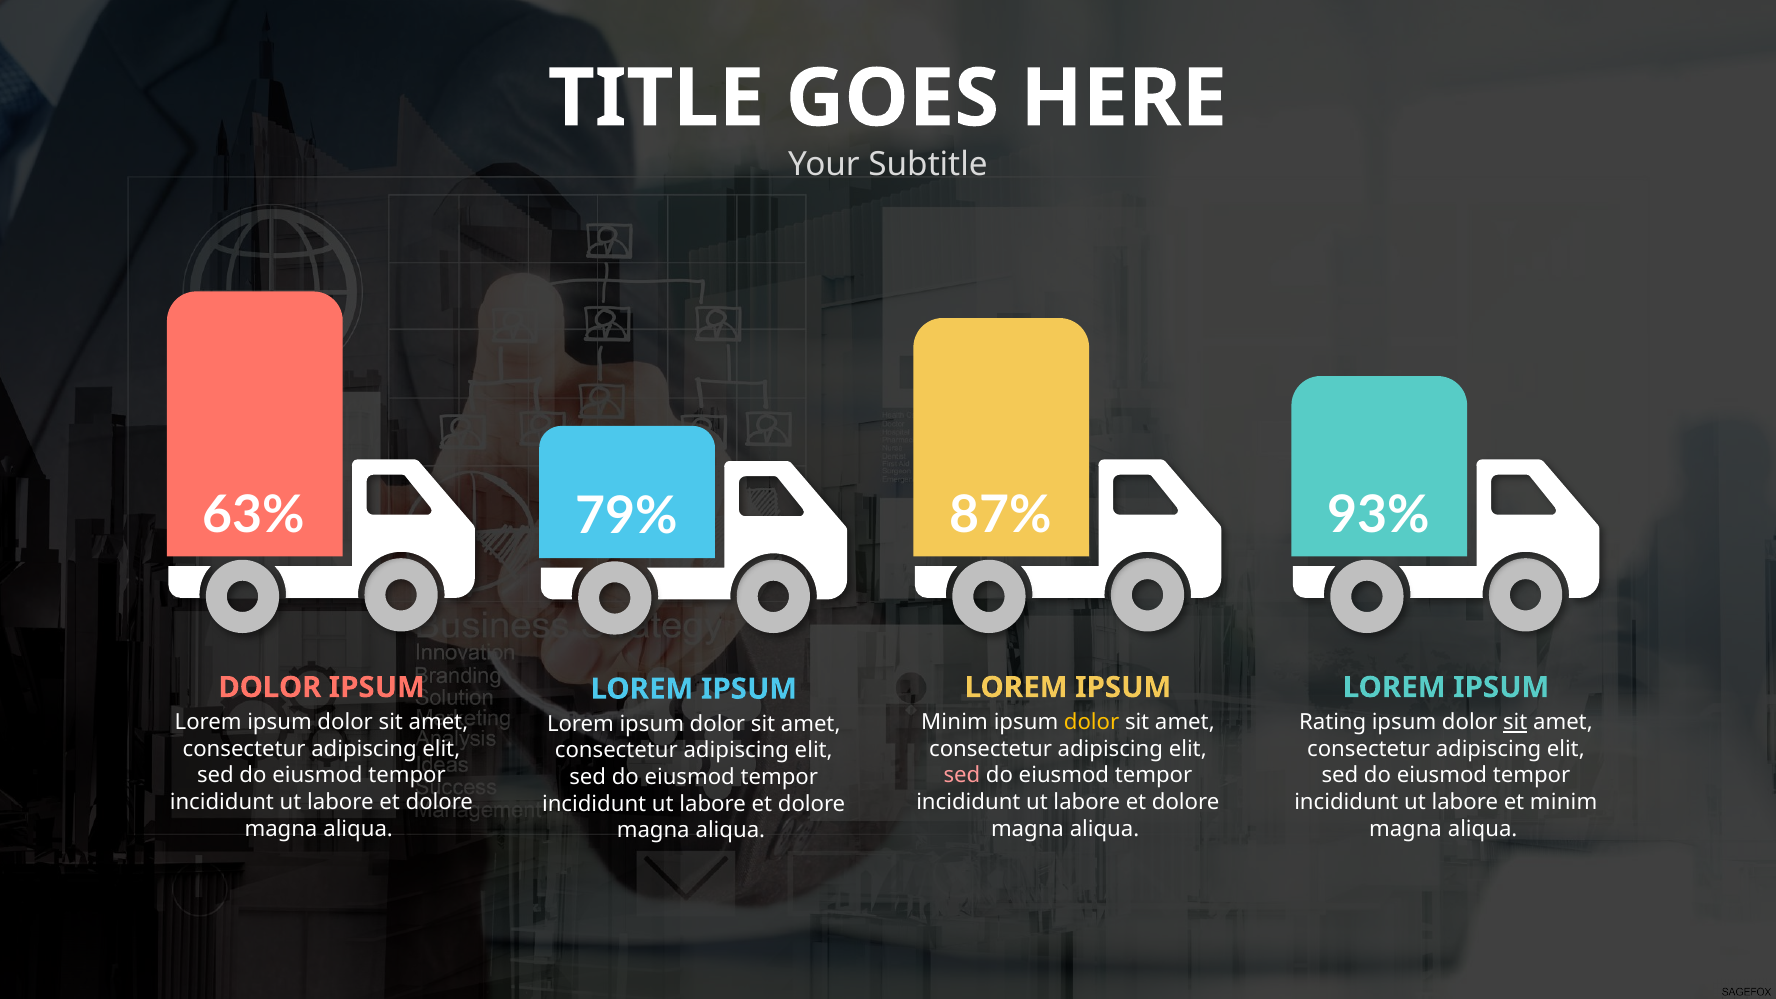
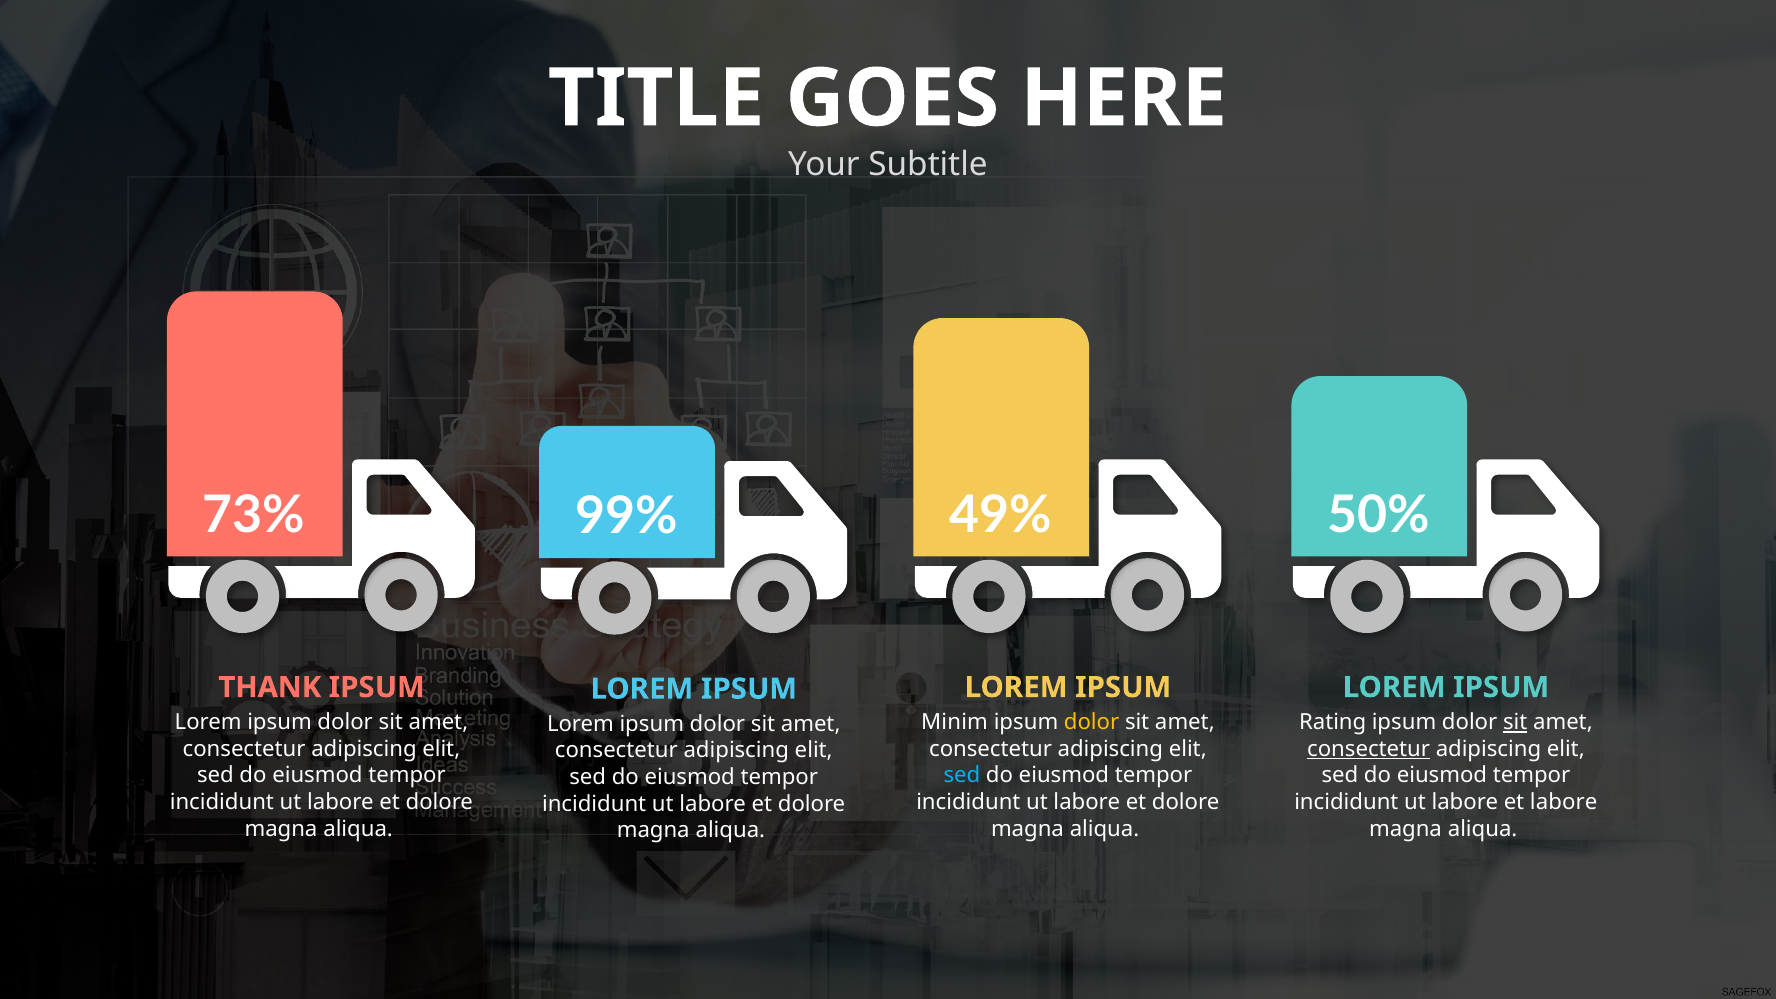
63%: 63% -> 73%
87%: 87% -> 49%
93%: 93% -> 50%
79%: 79% -> 99%
DOLOR at (270, 687): DOLOR -> THANK
consectetur at (1369, 749) underline: none -> present
sed at (962, 776) colour: pink -> light blue
et minim: minim -> labore
